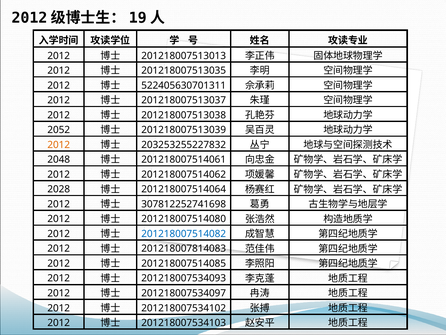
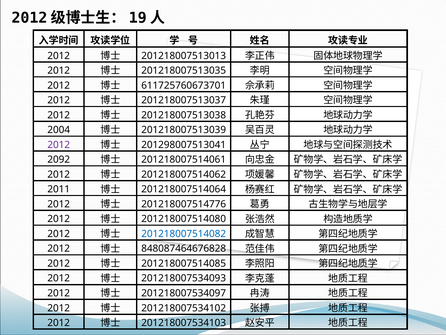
522405630701311: 522405630701311 -> 611725760673701
2052: 2052 -> 2004
2012 at (59, 145) colour: orange -> purple
203253255227832: 203253255227832 -> 201298007513041
2048: 2048 -> 2092
2028: 2028 -> 2011
307812252741698: 307812252741698 -> 201218007514776
201218007814083: 201218007814083 -> 848087464676828
